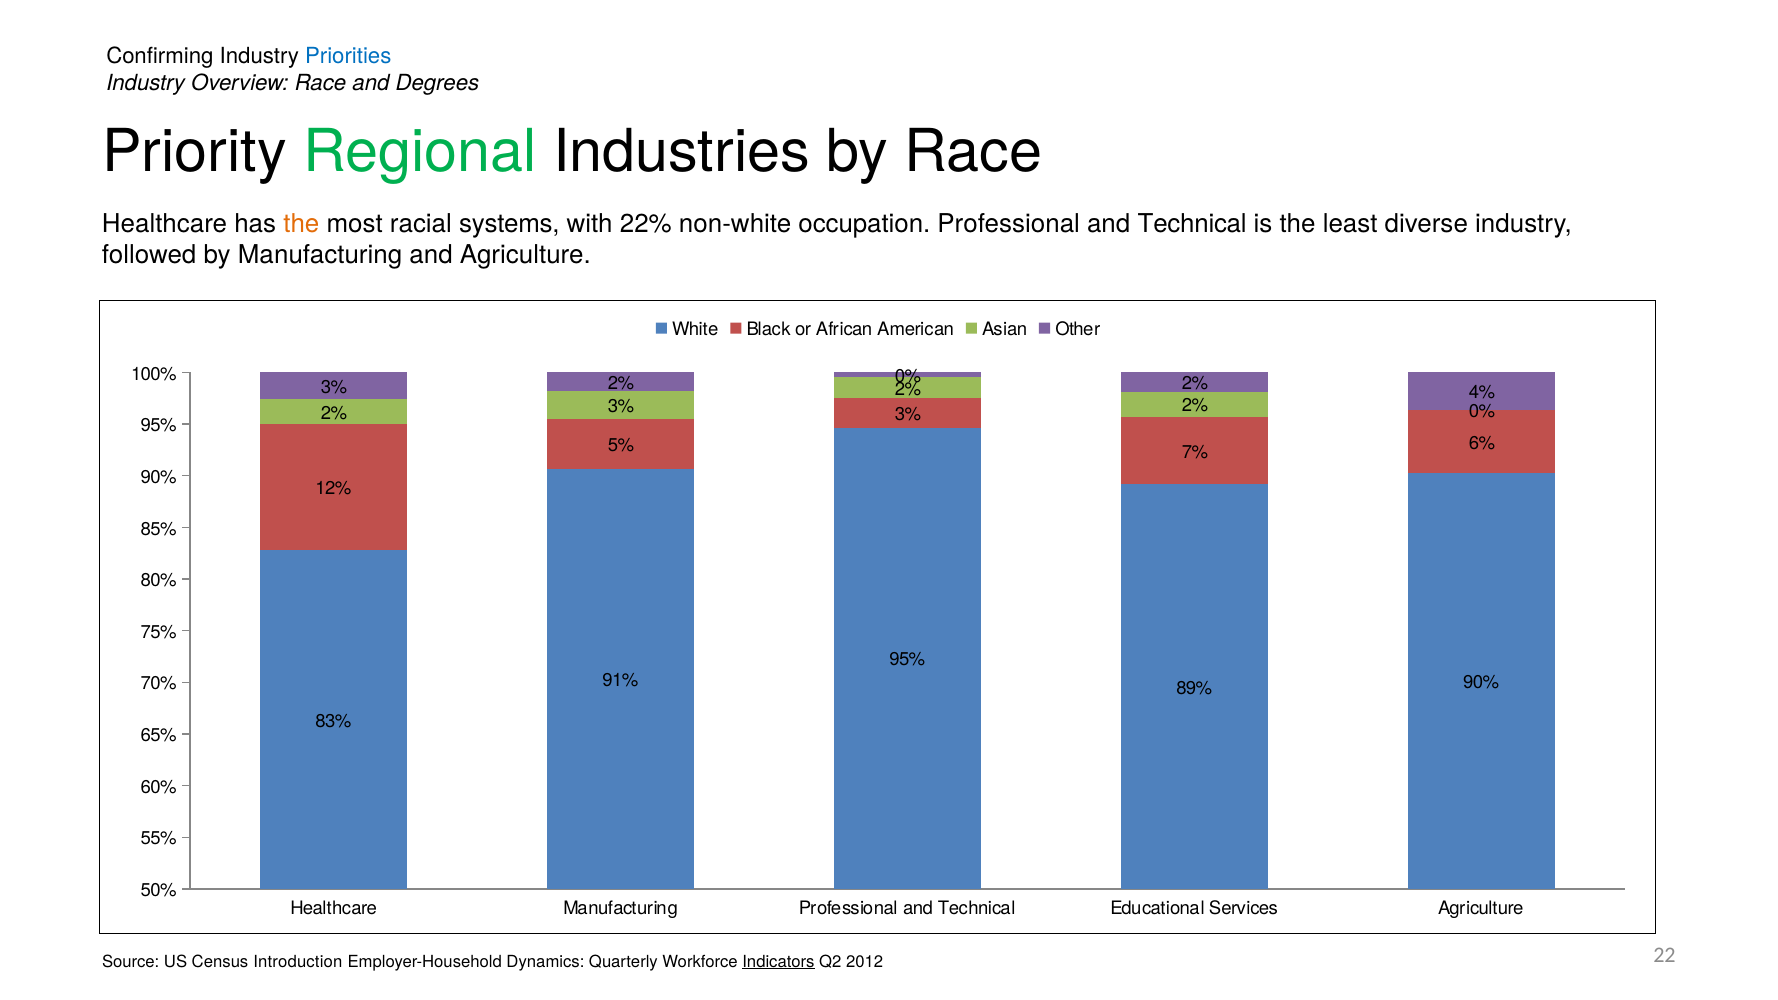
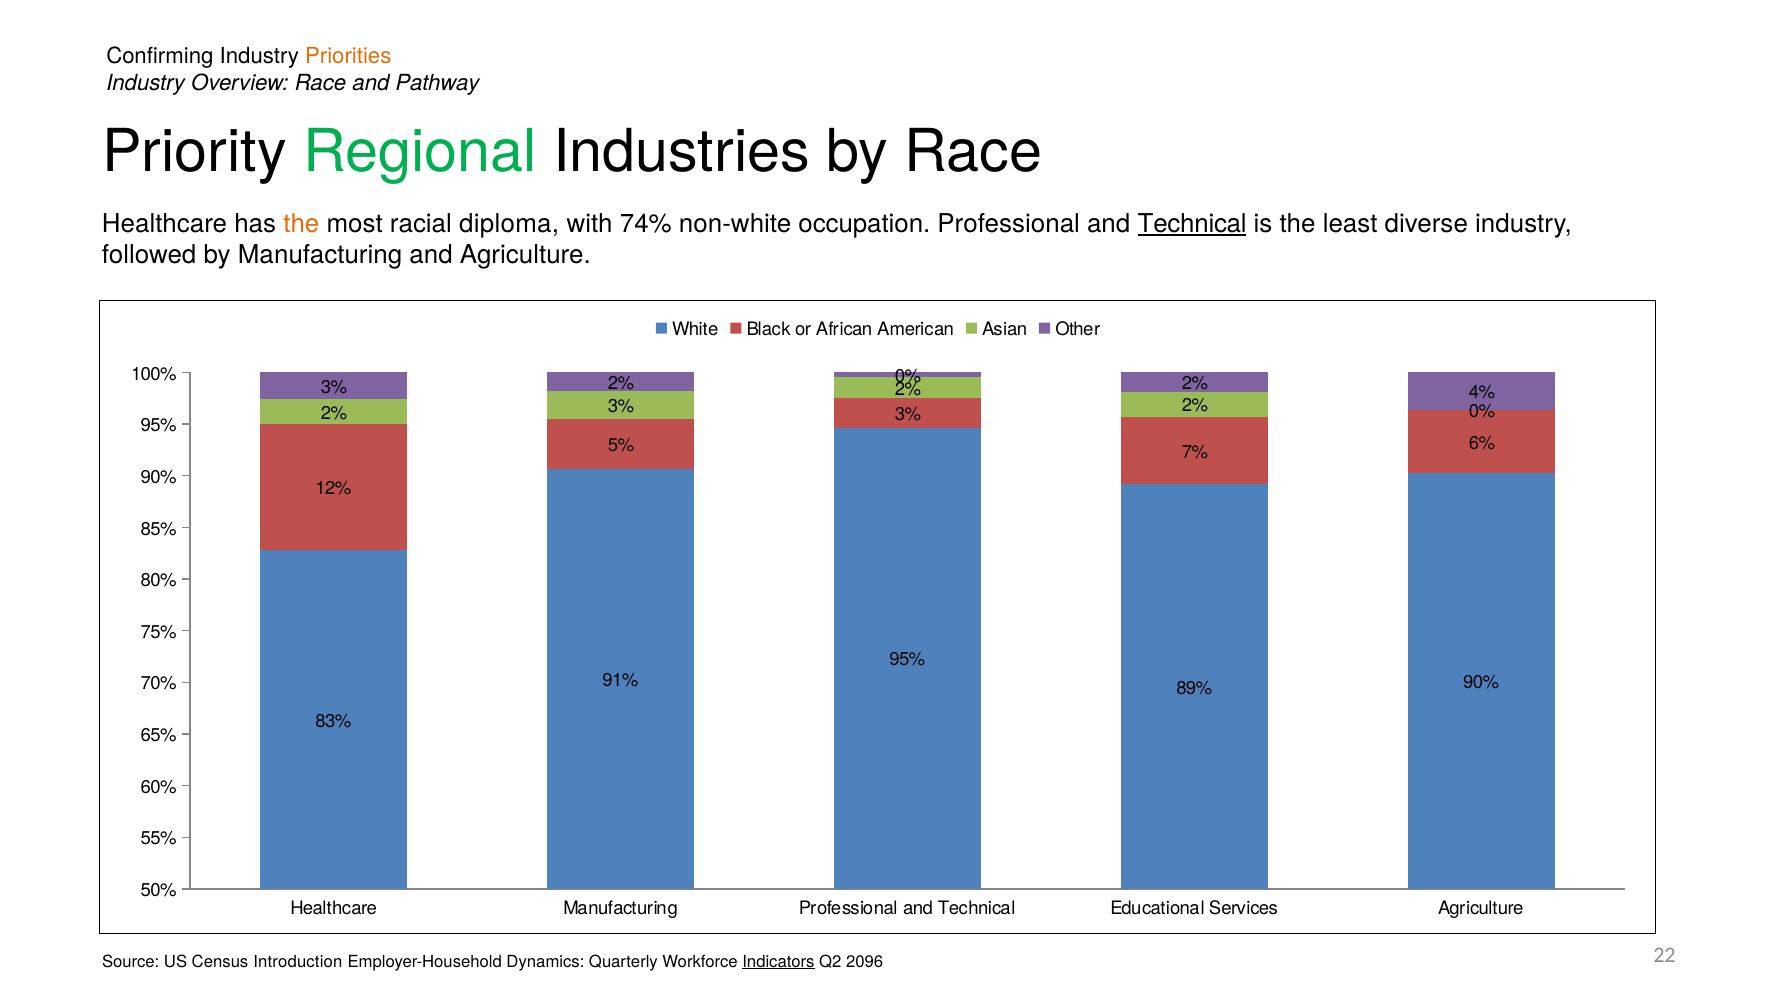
Priorities colour: blue -> orange
Degrees: Degrees -> Pathway
systems: systems -> diploma
22%: 22% -> 74%
Technical at (1192, 224) underline: none -> present
2012: 2012 -> 2096
